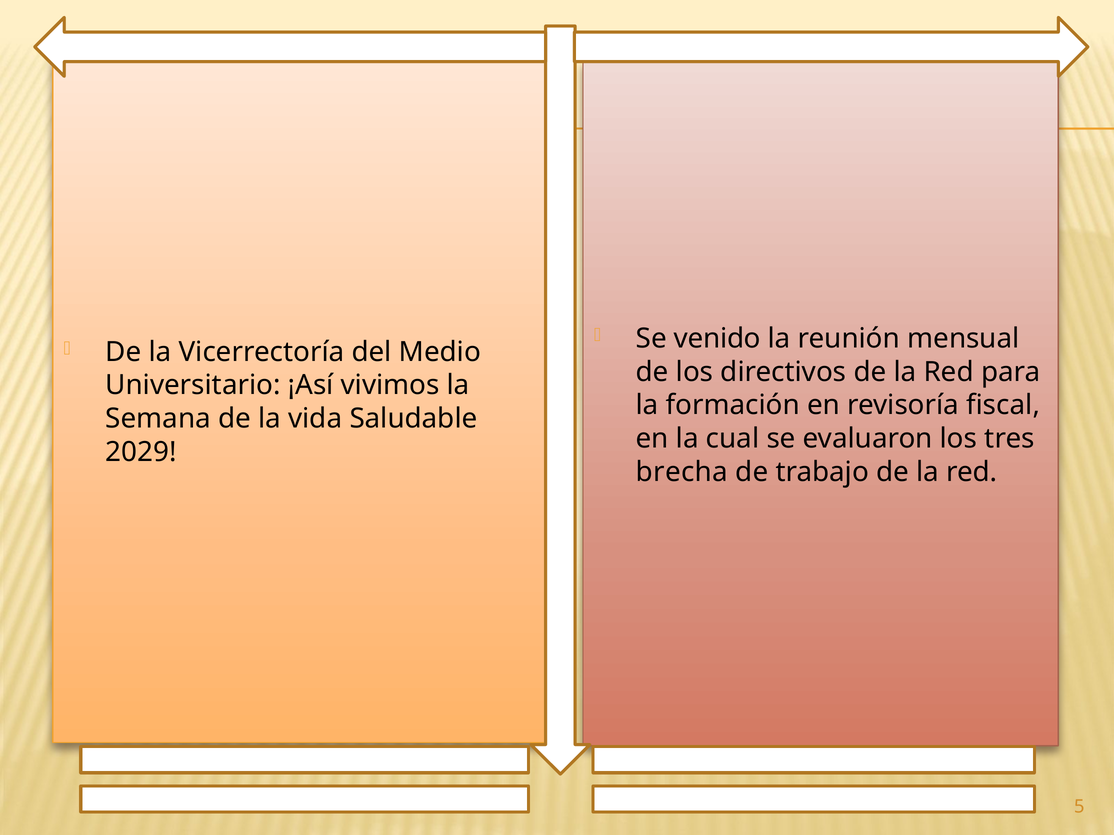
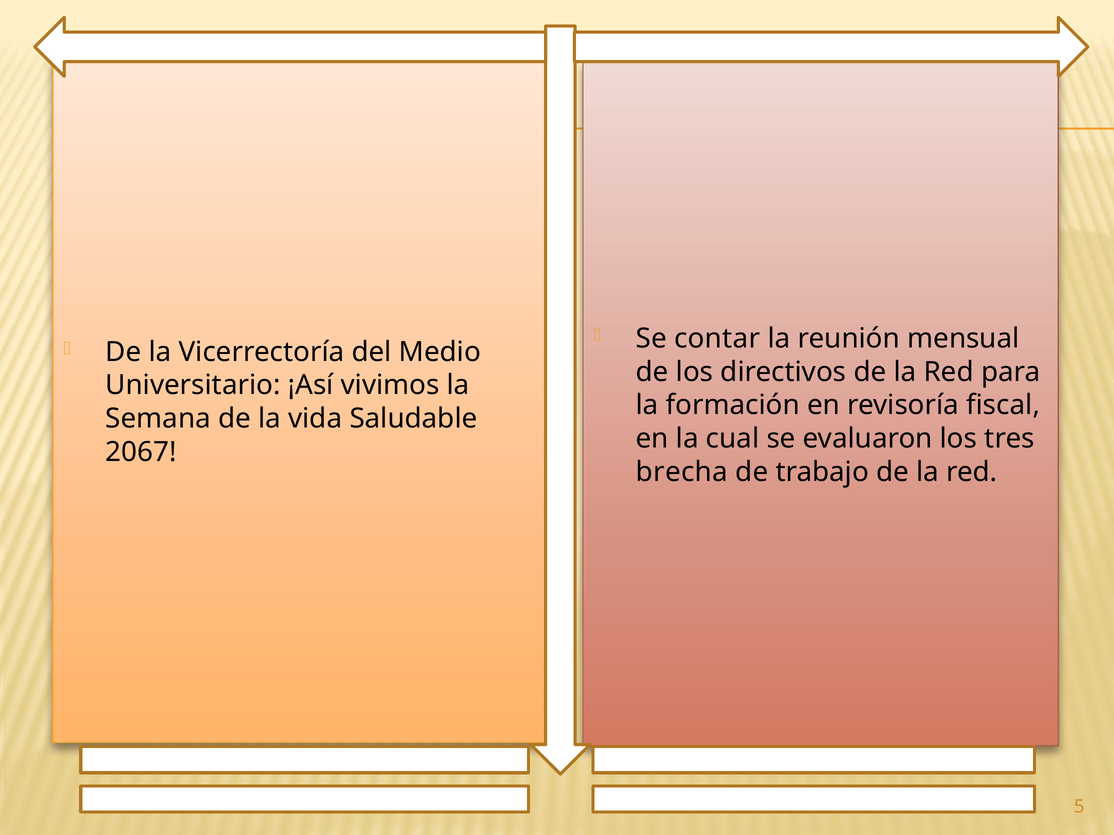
venido: venido -> contar
2029: 2029 -> 2067
